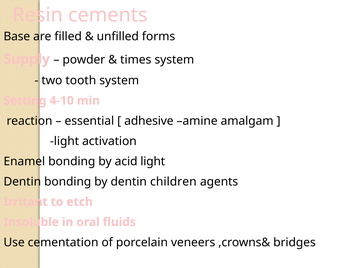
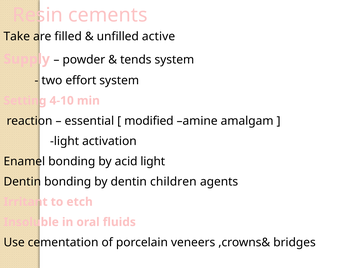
Base: Base -> Take
forms: forms -> active
times: times -> tends
tooth: tooth -> effort
adhesive: adhesive -> modified
